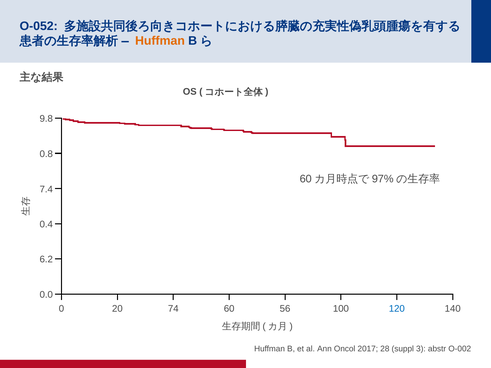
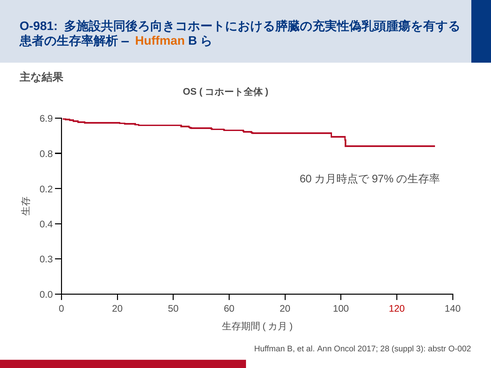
O-052: O-052 -> O-981
9.8: 9.8 -> 6.9
7.4: 7.4 -> 0.2
6.2: 6.2 -> 0.3
74: 74 -> 50
60 56: 56 -> 20
120 colour: blue -> red
